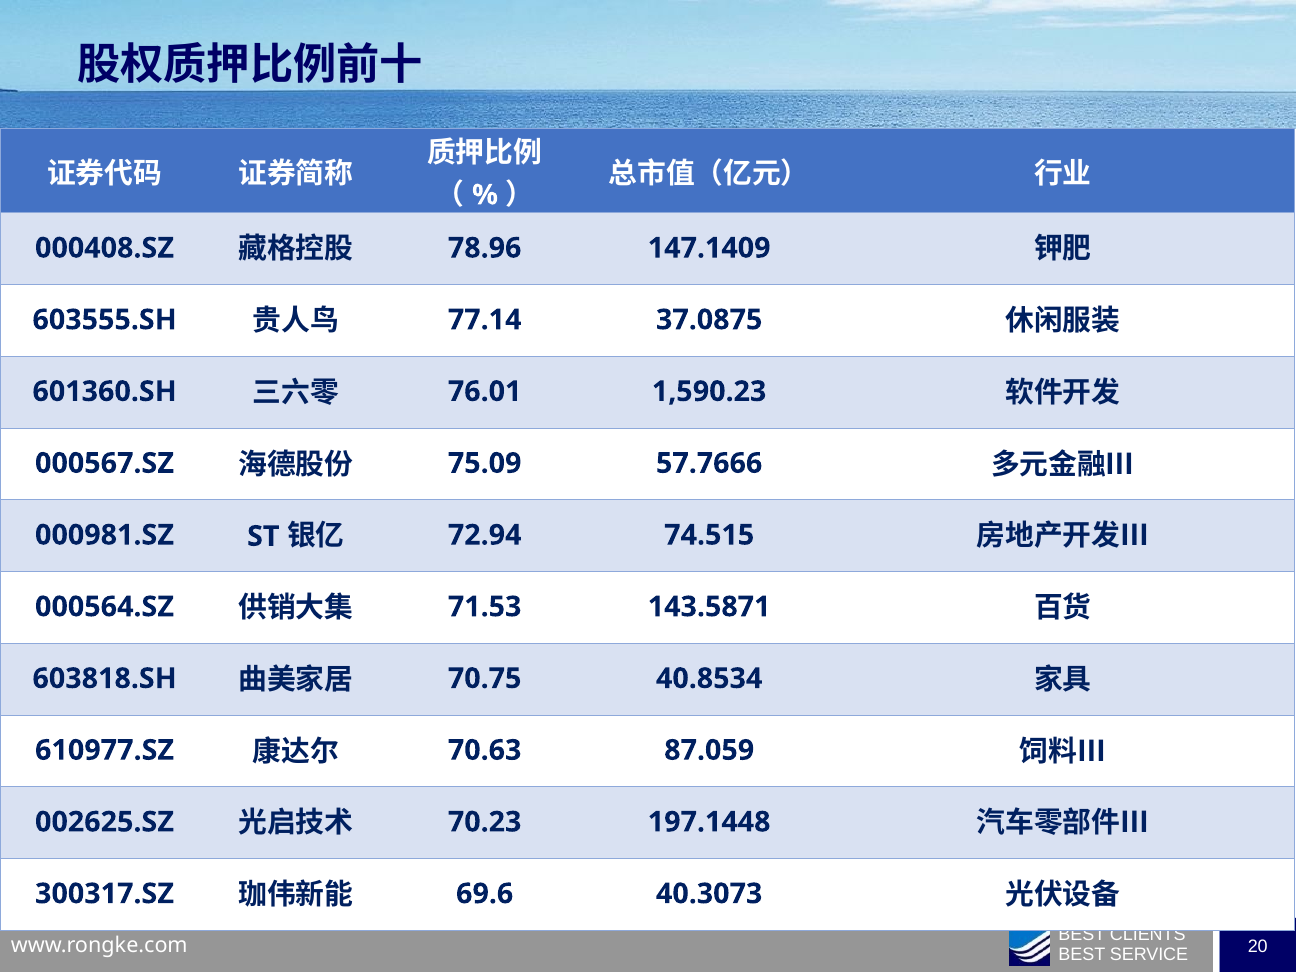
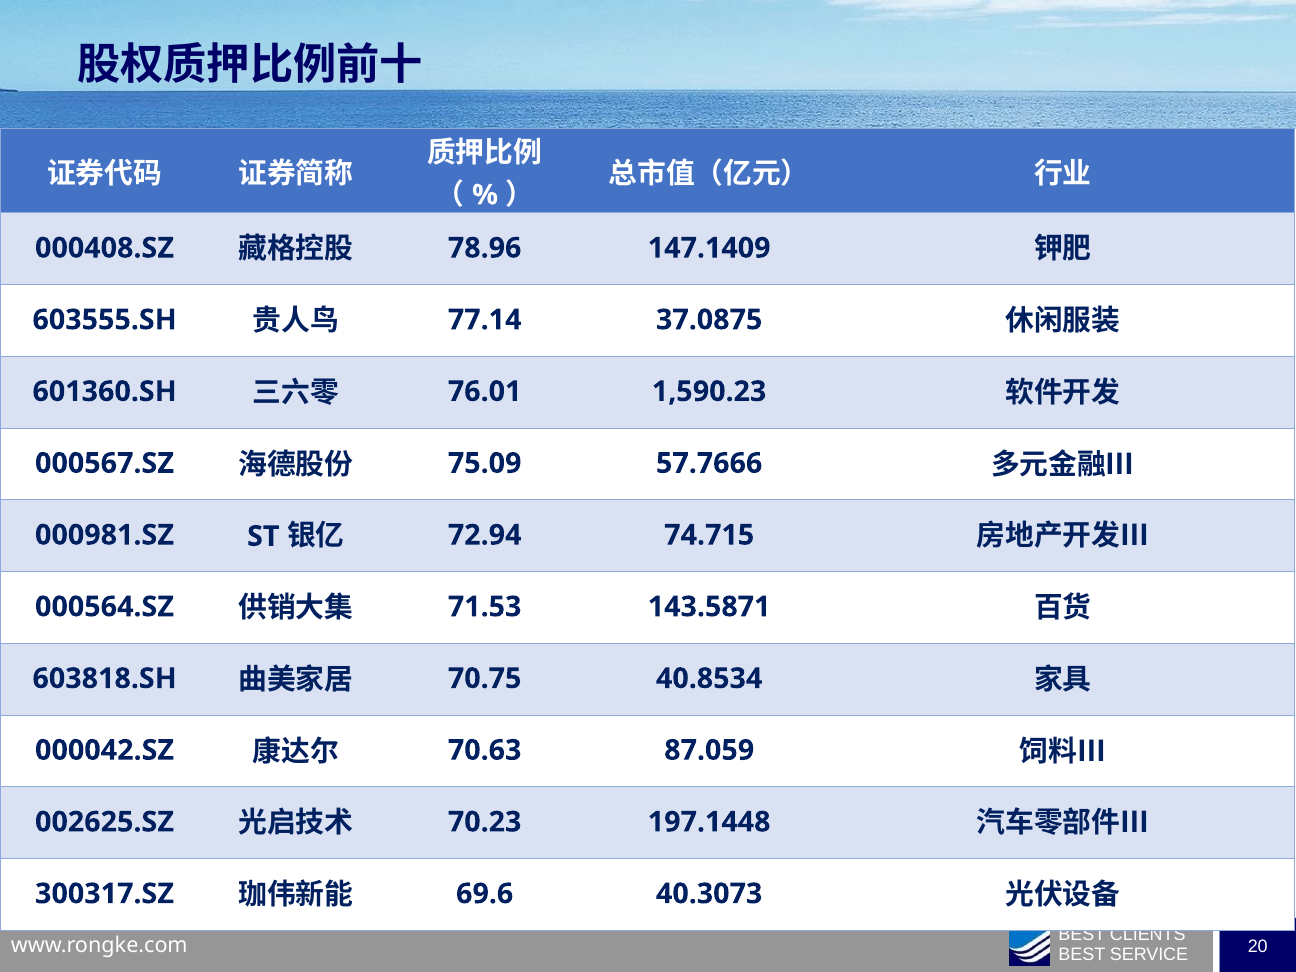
74.515: 74.515 -> 74.715
610977.SZ: 610977.SZ -> 000042.SZ
